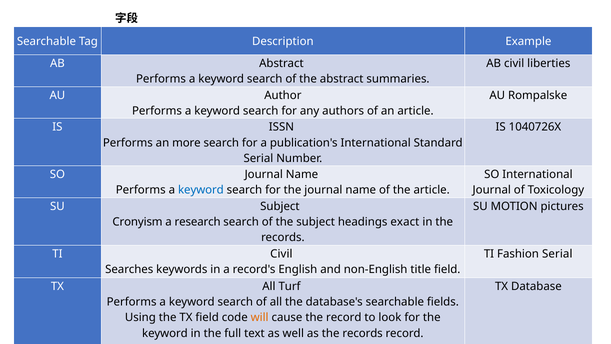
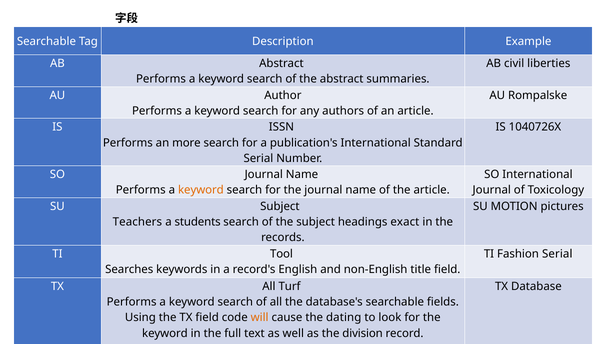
keyword at (201, 190) colour: blue -> orange
Cronyism: Cronyism -> Teachers
research: research -> students
TI Civil: Civil -> Tool
the record: record -> dating
as the records: records -> division
